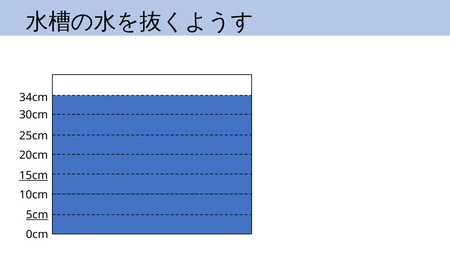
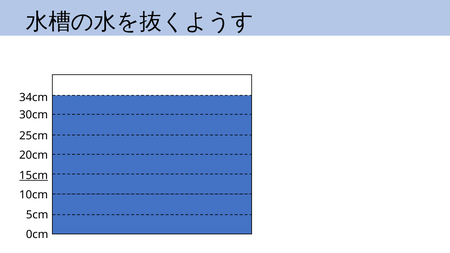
5cm underline: present -> none
